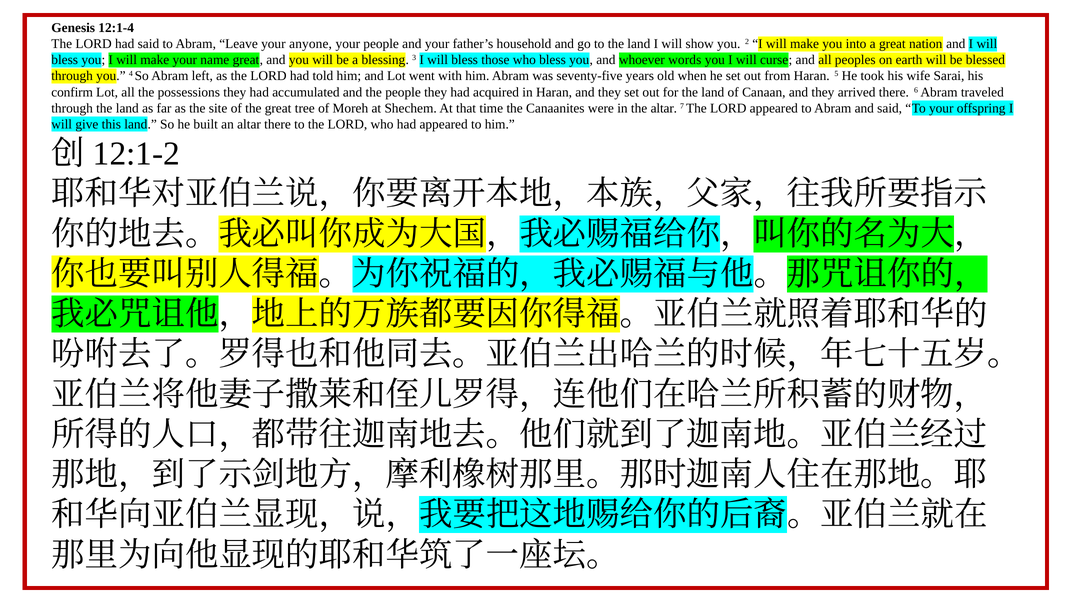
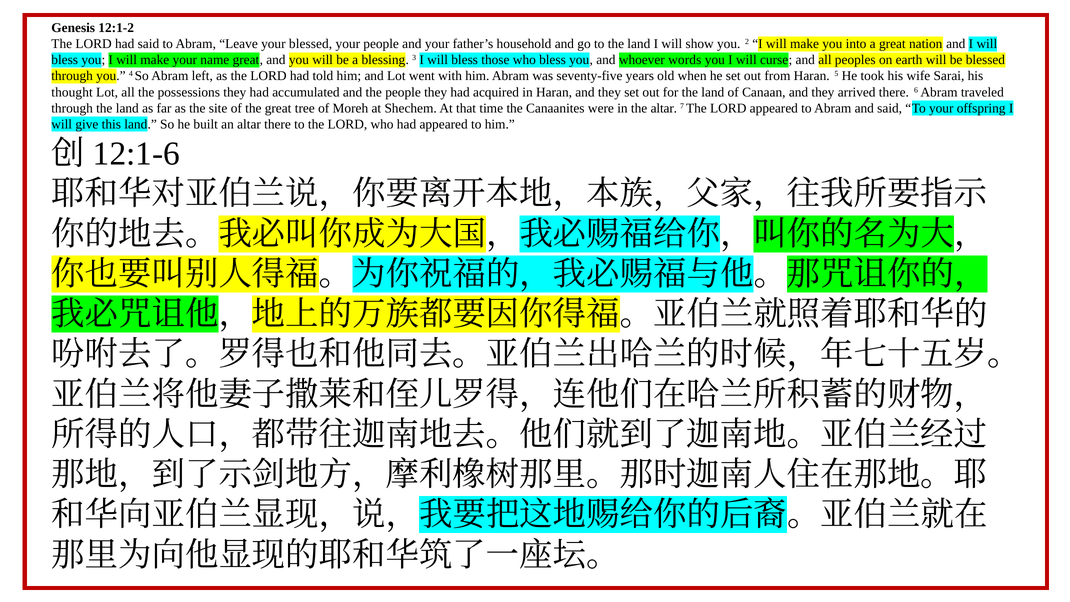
12:1-4: 12:1-4 -> 12:1-2
your anyone: anyone -> blessed
confirm: confirm -> thought
12:1-2: 12:1-2 -> 12:1-6
